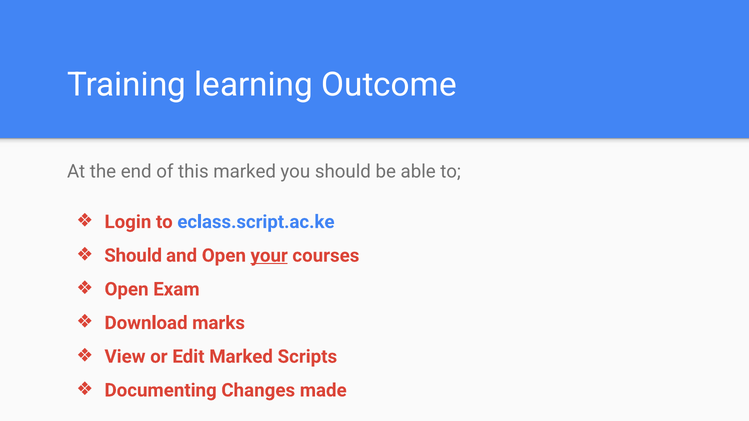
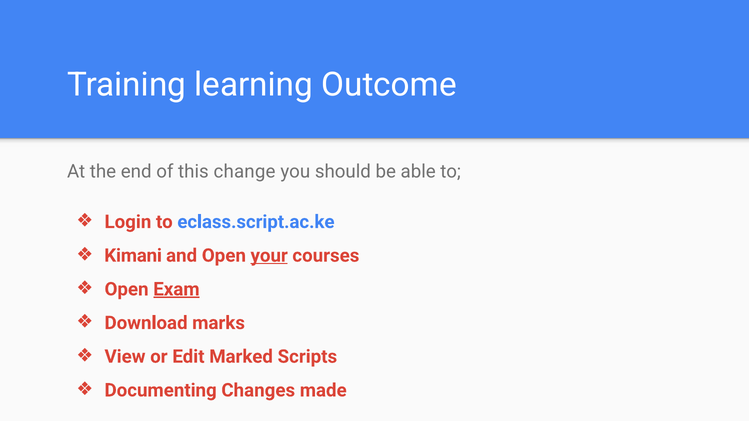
this marked: marked -> change
Should at (133, 256): Should -> Kimani
Exam underline: none -> present
